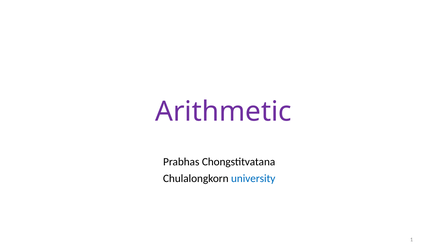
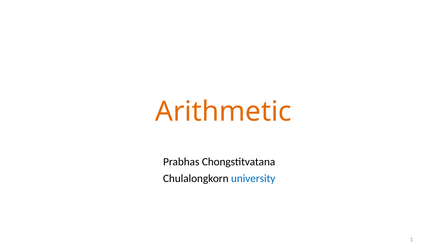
Arithmetic colour: purple -> orange
